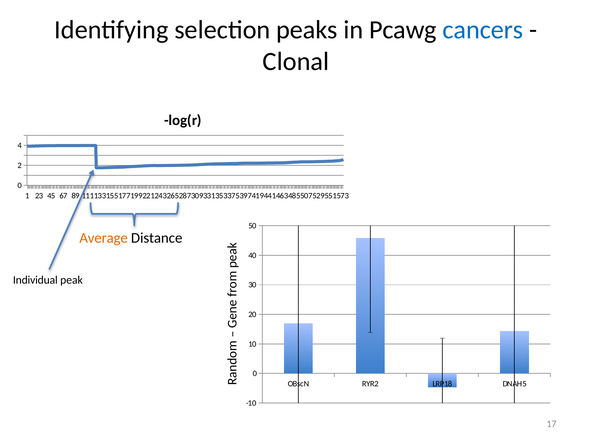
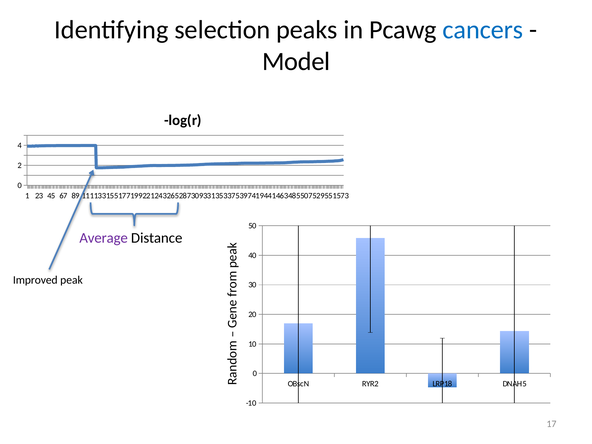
Clonal: Clonal -> Model
Average colour: orange -> purple
Individual: Individual -> Improved
